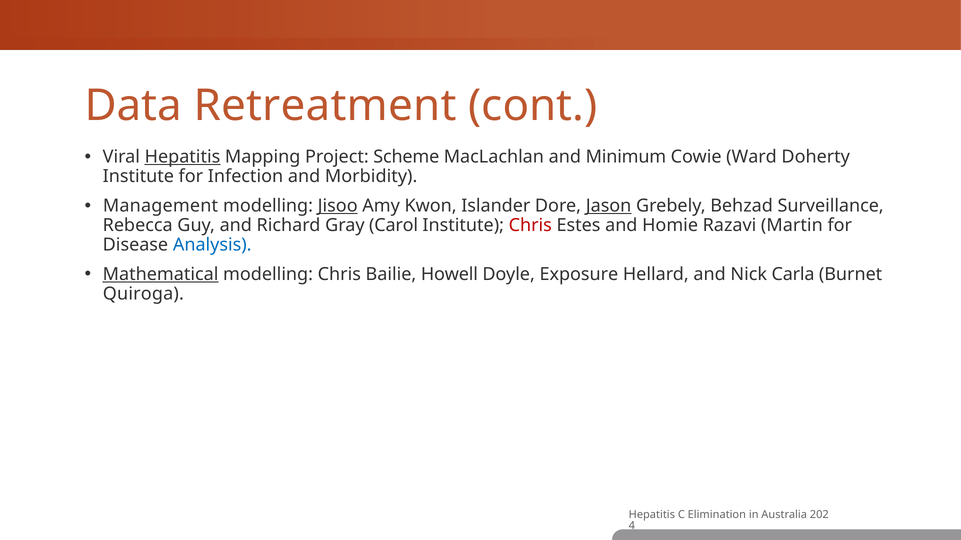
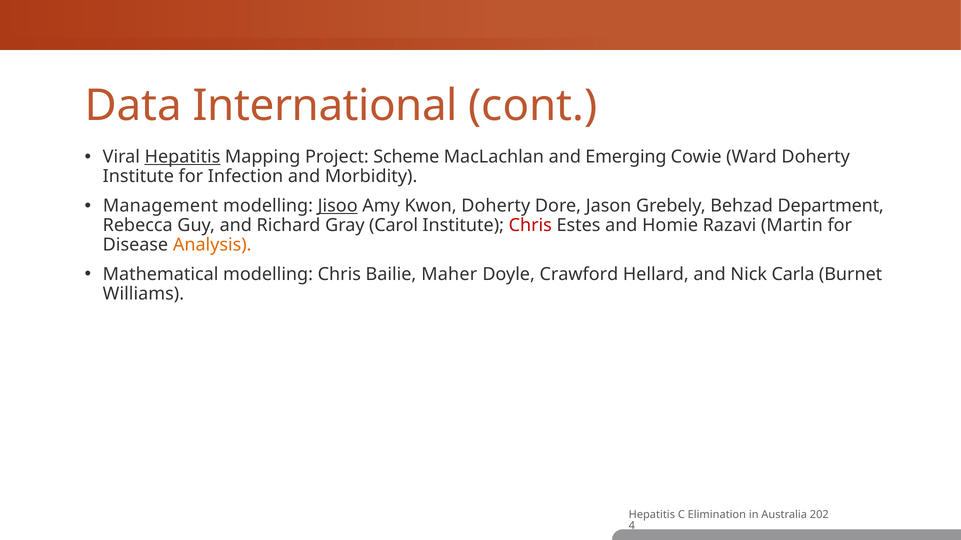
Retreatment: Retreatment -> International
Minimum: Minimum -> Emerging
Kwon Islander: Islander -> Doherty
Jason underline: present -> none
Surveillance: Surveillance -> Department
Analysis colour: blue -> orange
Mathematical underline: present -> none
Howell: Howell -> Maher
Exposure: Exposure -> Crawford
Quiroga: Quiroga -> Williams
